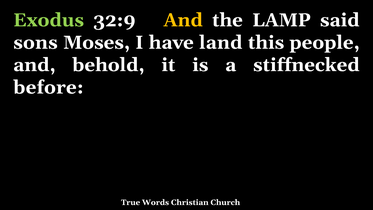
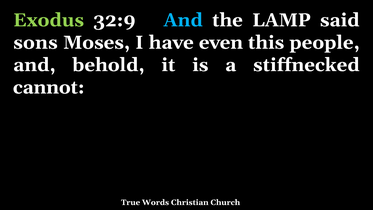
And at (183, 20) colour: yellow -> light blue
land: land -> even
before: before -> cannot
